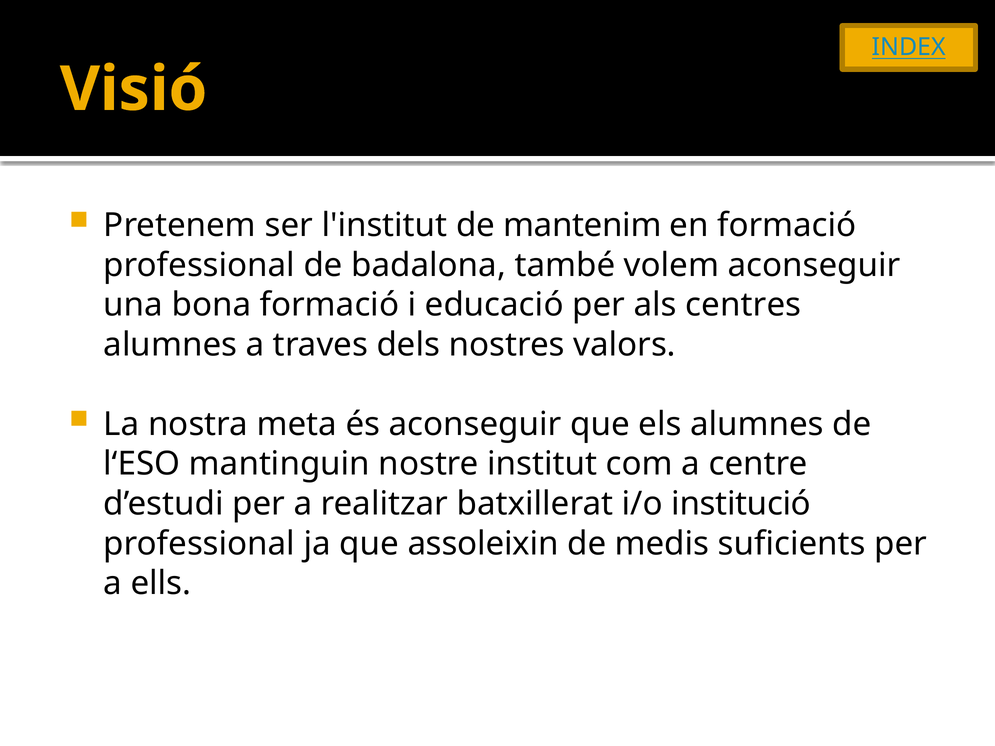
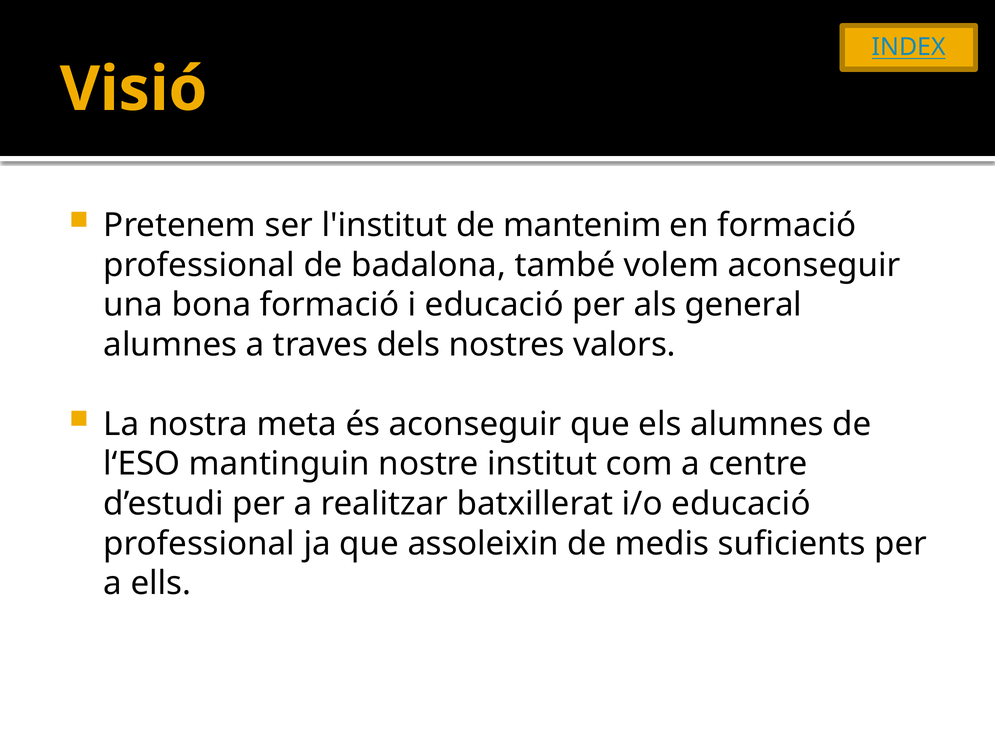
centres: centres -> general
i/o institució: institució -> educació
